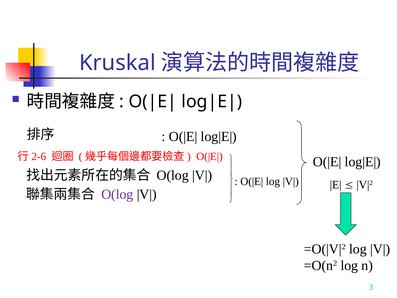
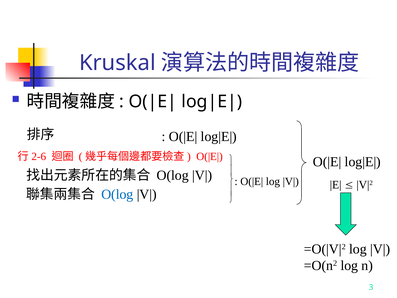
O(log at (117, 194) colour: purple -> blue
